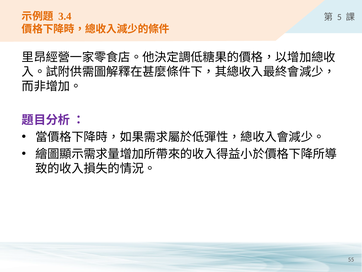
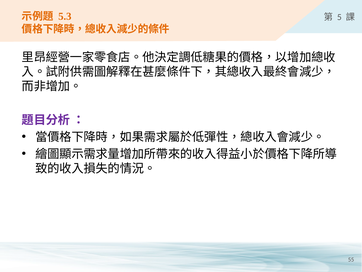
3.4: 3.4 -> 5.3
